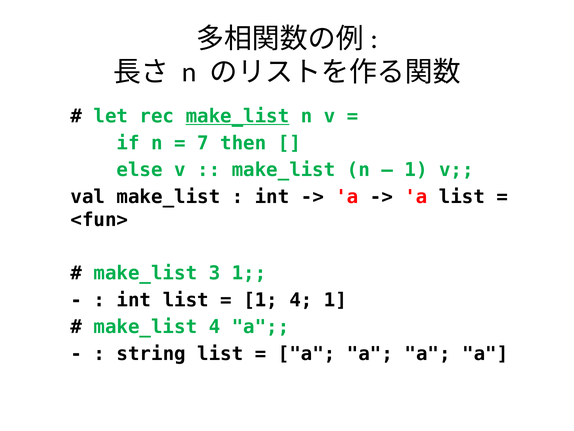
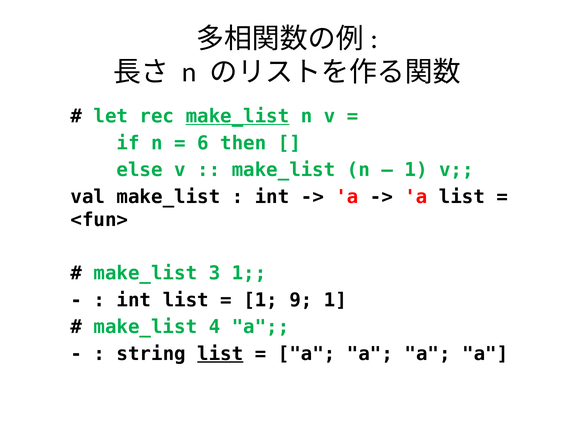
7: 7 -> 6
1 4: 4 -> 9
list at (220, 353) underline: none -> present
